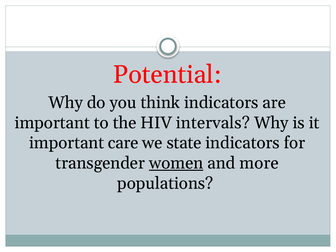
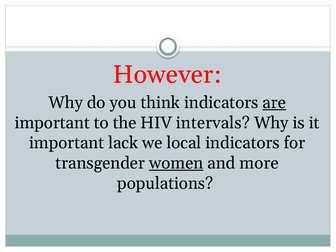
Potential: Potential -> However
are underline: none -> present
care: care -> lack
state: state -> local
